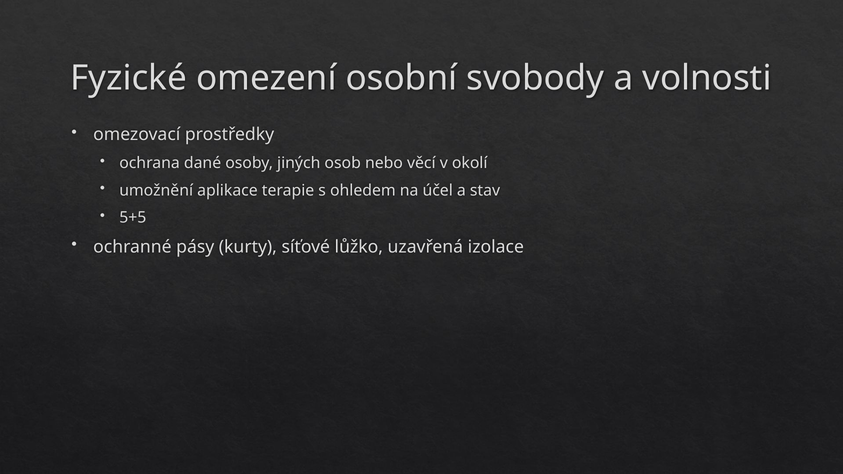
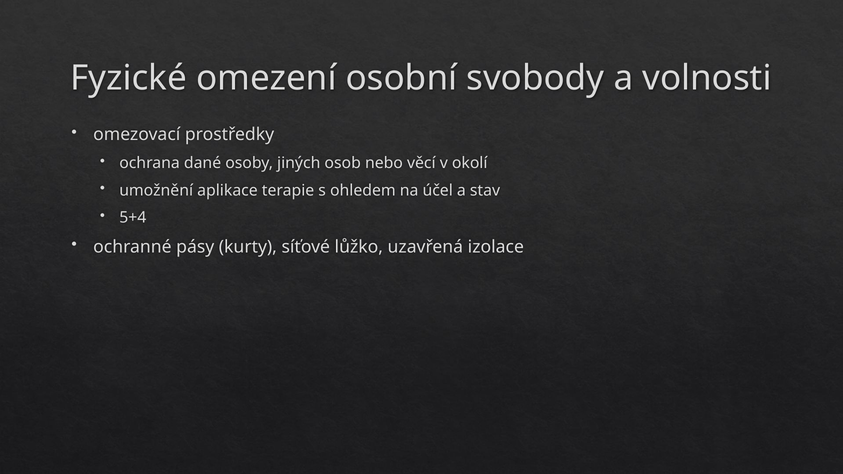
5+5: 5+5 -> 5+4
